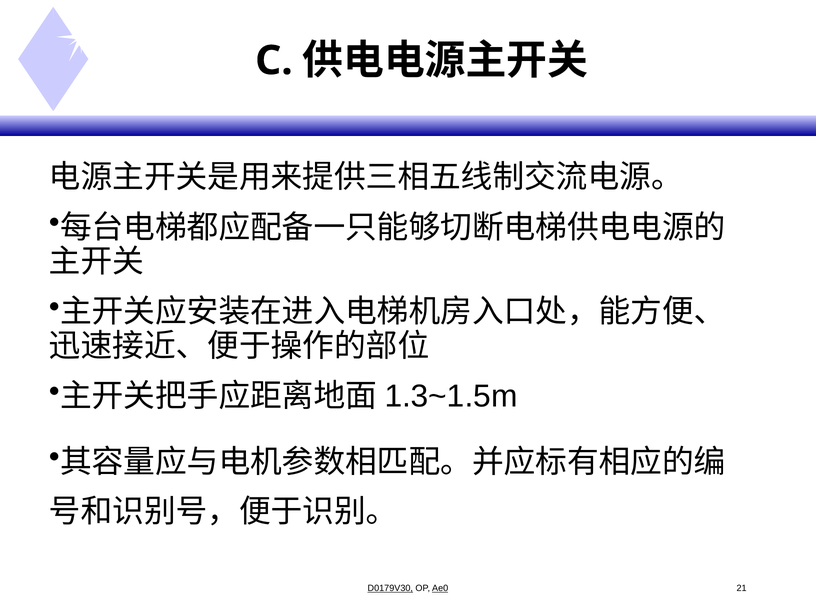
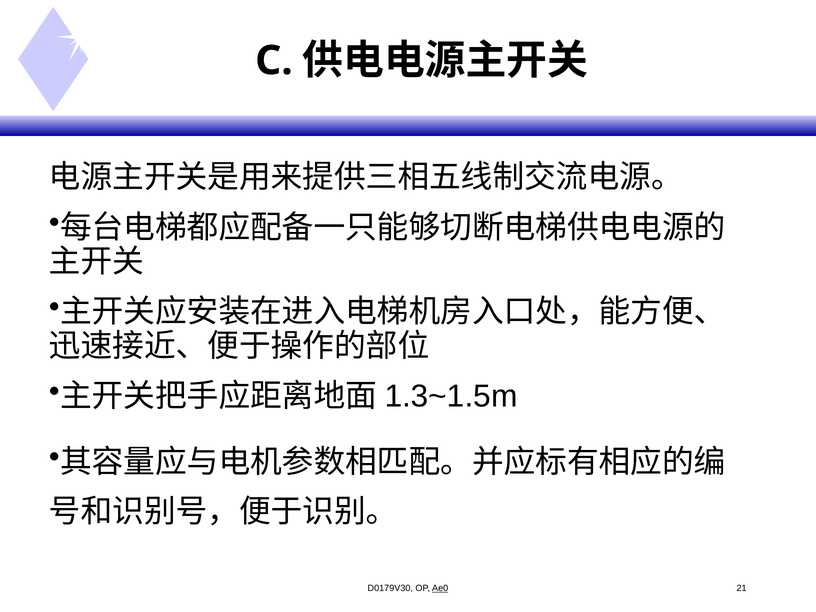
D0179V30 underline: present -> none
